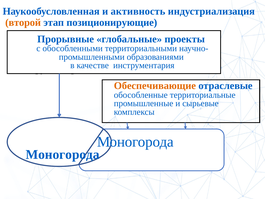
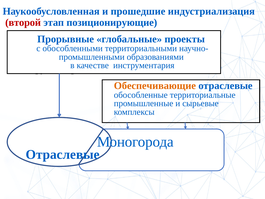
активность: активность -> прошедшие
второй colour: orange -> red
Моногорода at (63, 154): Моногорода -> Отраслевые
